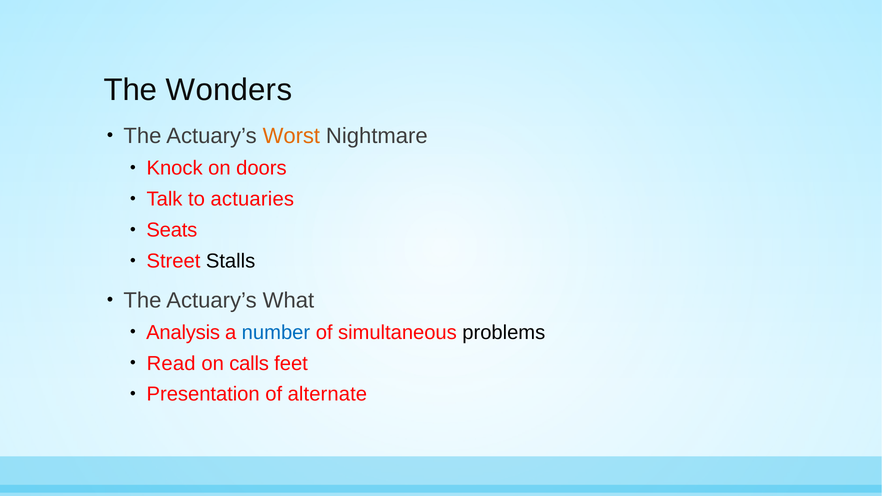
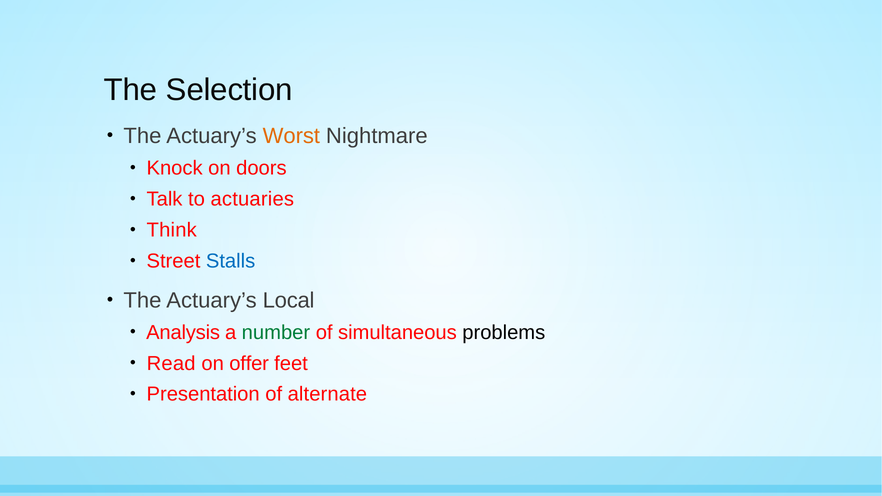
Wonders: Wonders -> Selection
Seats: Seats -> Think
Stalls colour: black -> blue
What: What -> Local
number colour: blue -> green
calls: calls -> offer
